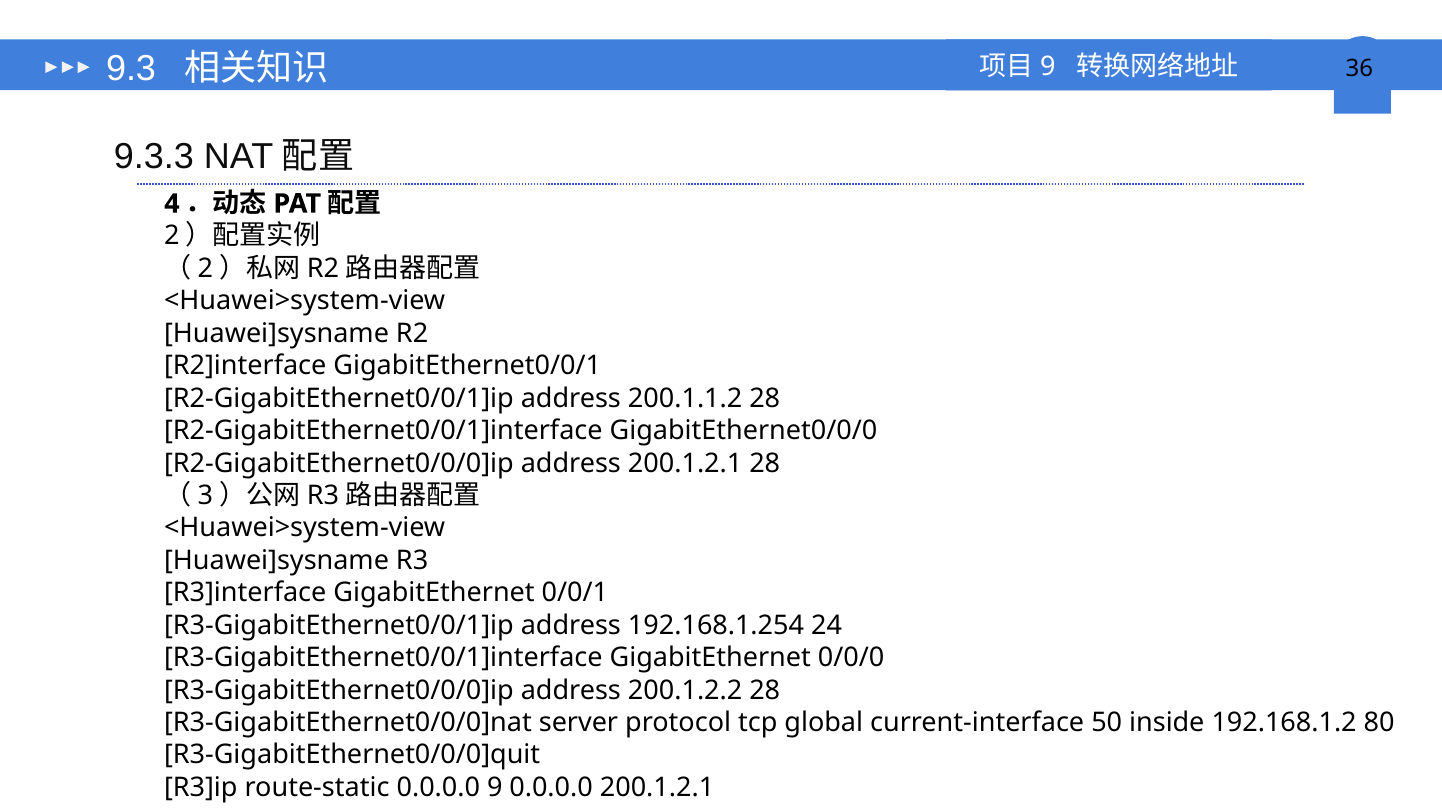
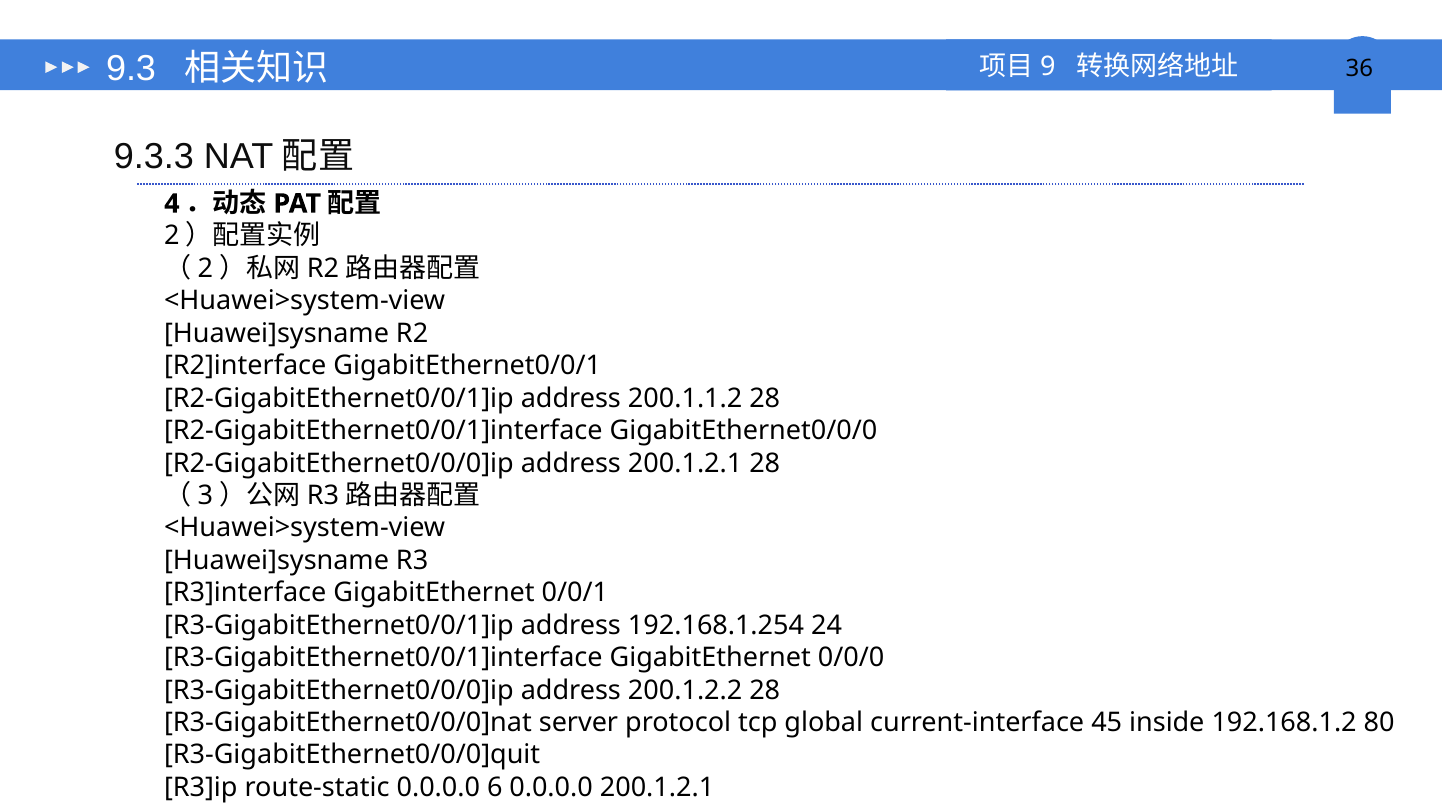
50: 50 -> 45
9: 9 -> 6
